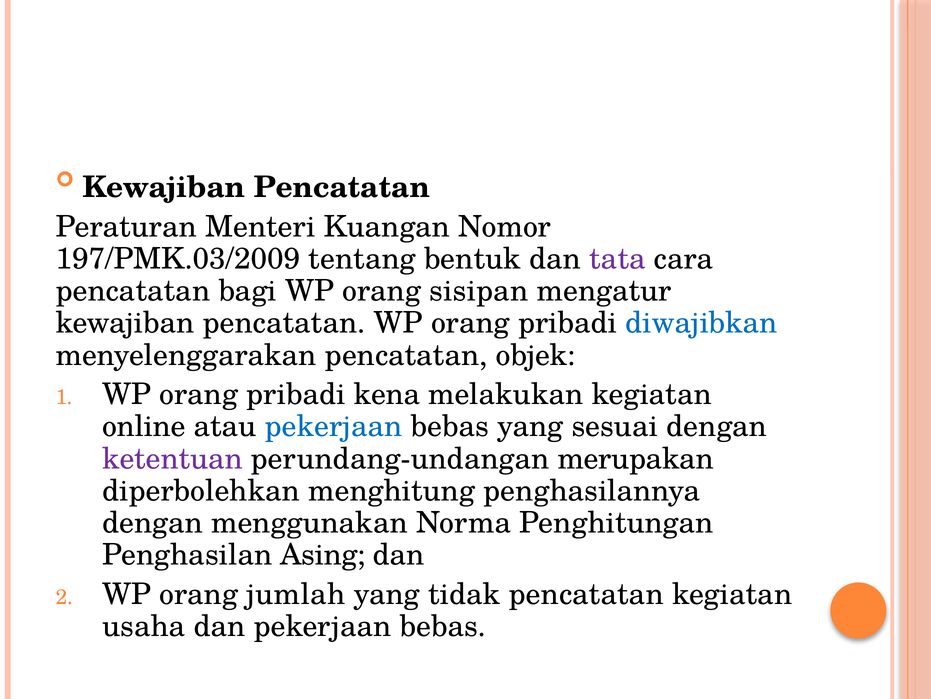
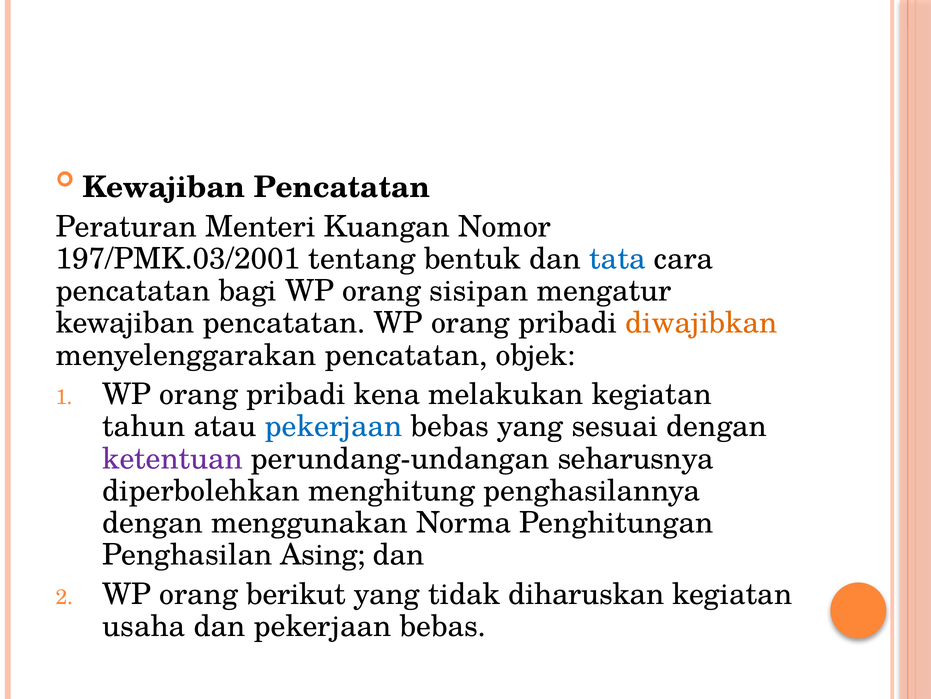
197/PMK.03/2009: 197/PMK.03/2009 -> 197/PMK.03/2001
tata colour: purple -> blue
diwajibkan colour: blue -> orange
online: online -> tahun
merupakan: merupakan -> seharusnya
jumlah: jumlah -> berikut
tidak pencatatan: pencatatan -> diharuskan
